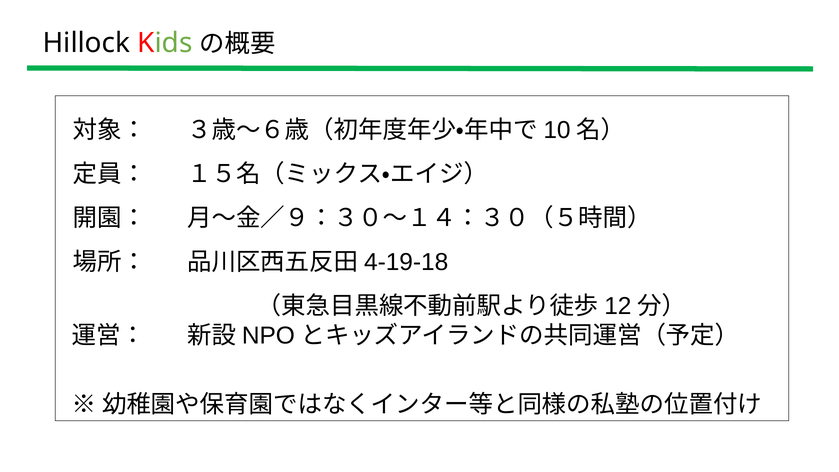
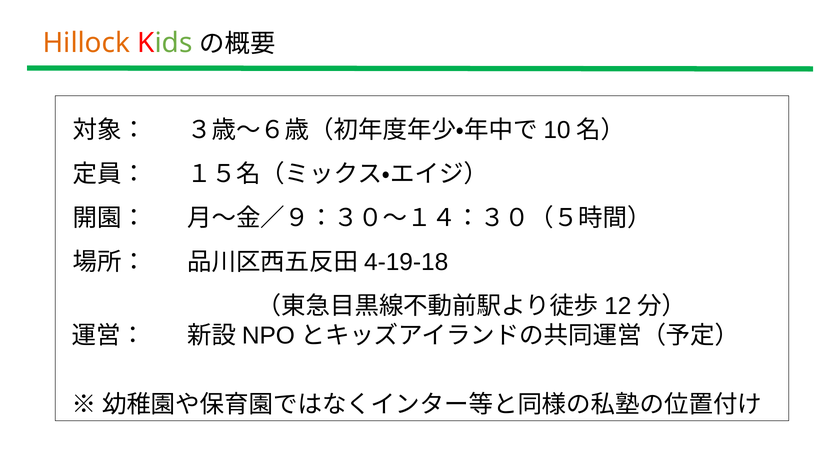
Hillock colour: black -> orange
